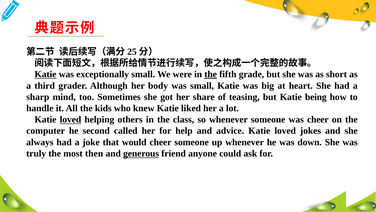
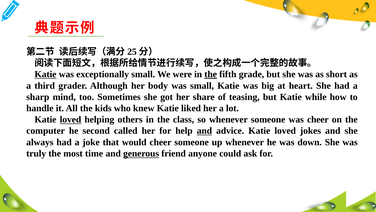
being: being -> while
and at (204, 131) underline: none -> present
then: then -> time
